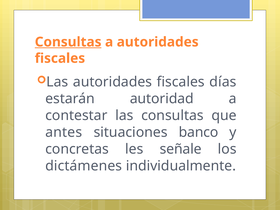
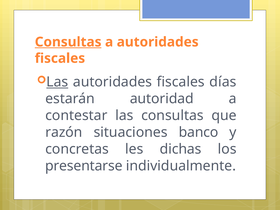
Las at (57, 82) underline: none -> present
antes: antes -> razón
señale: señale -> dichas
dictámenes: dictámenes -> presentarse
